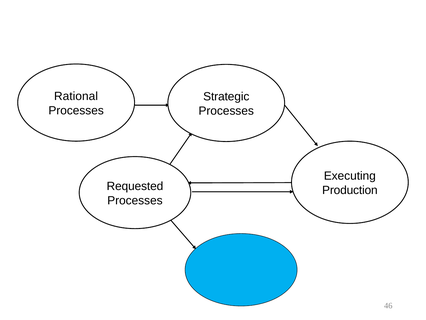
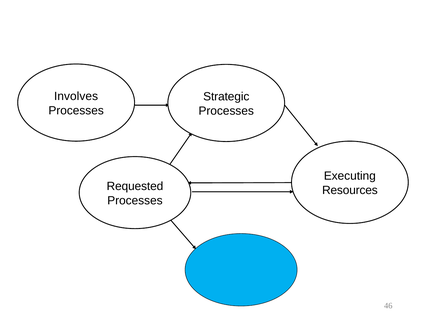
Rational: Rational -> Involves
Production: Production -> Resources
